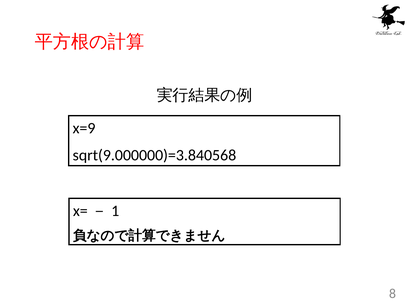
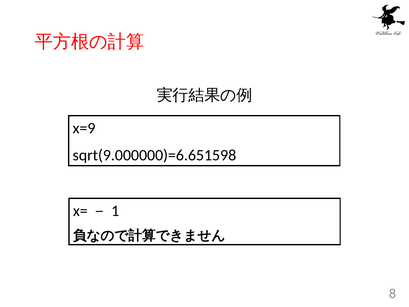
sqrt(9.000000)=3.840568: sqrt(9.000000)=3.840568 -> sqrt(9.000000)=6.651598
